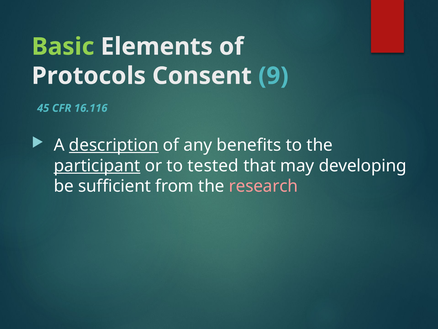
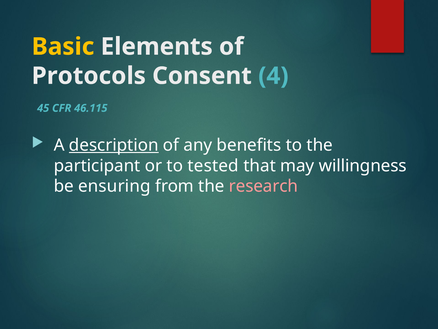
Basic colour: light green -> yellow
9: 9 -> 4
16.116: 16.116 -> 46.115
participant underline: present -> none
developing: developing -> willingness
sufficient: sufficient -> ensuring
